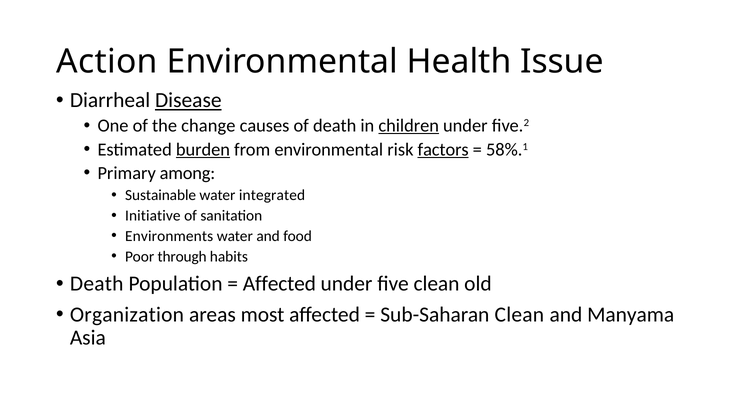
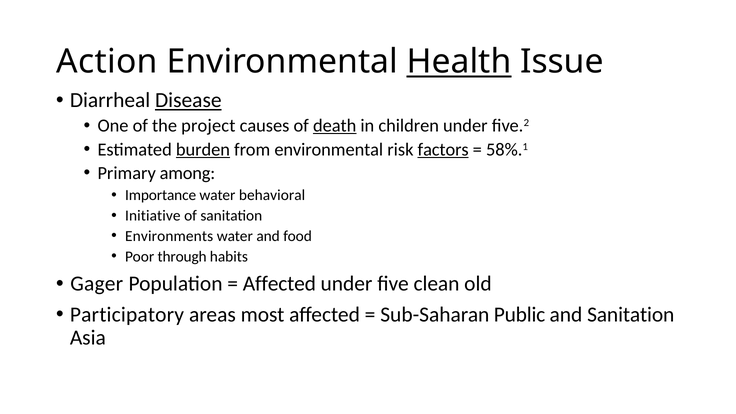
Health underline: none -> present
change: change -> project
death at (335, 126) underline: none -> present
children underline: present -> none
Sustainable: Sustainable -> Importance
integrated: integrated -> behavioral
Death at (97, 284): Death -> Gager
Organization: Organization -> Participatory
Sub-Saharan Clean: Clean -> Public
and Manyama: Manyama -> Sanitation
